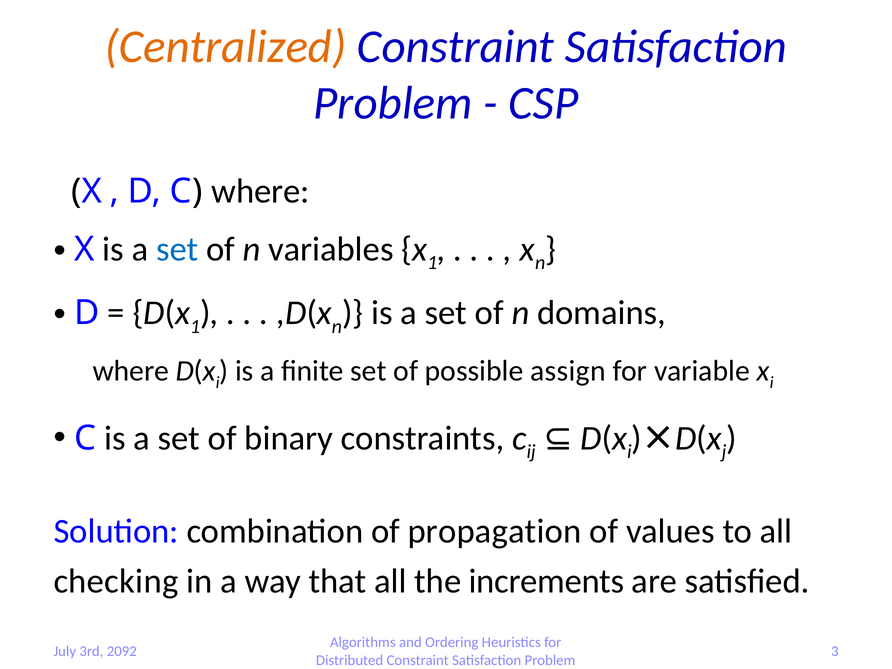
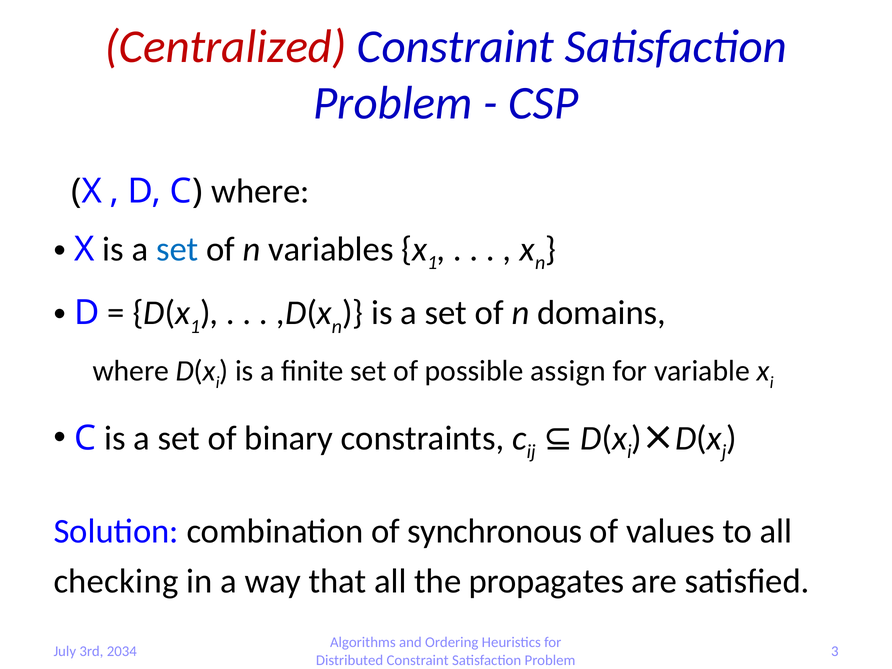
Centralized colour: orange -> red
propagation: propagation -> synchronous
increments: increments -> propagates
2092: 2092 -> 2034
